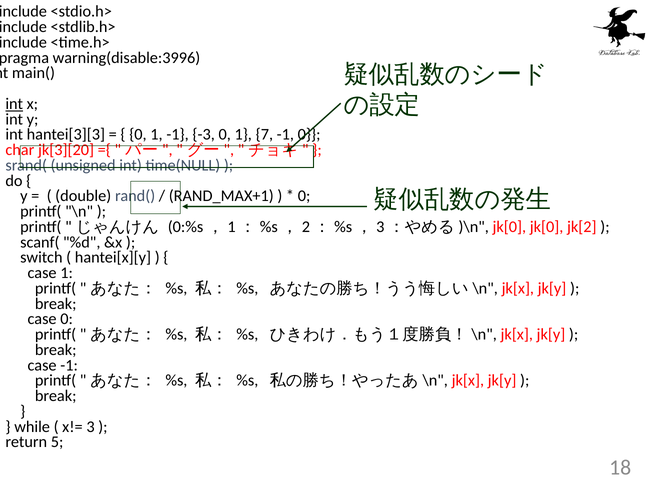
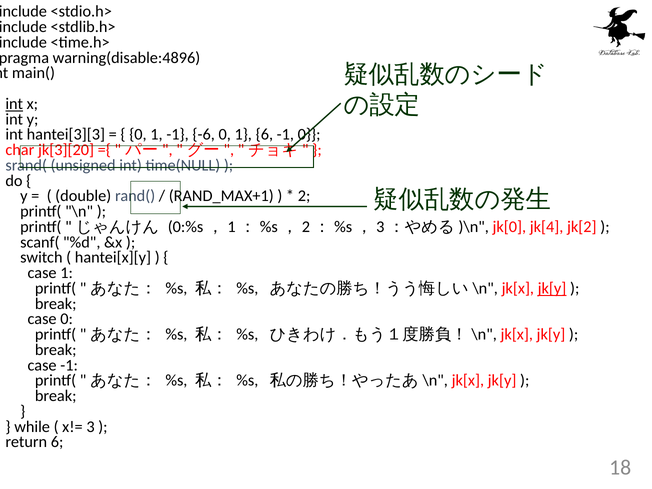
warning(disable:3996: warning(disable:3996 -> warning(disable:4896
-3: -3 -> -6
1 7: 7 -> 6
0 at (304, 196): 0 -> 2
jk[0 jk[0: jk[0 -> jk[4
jk[y at (552, 288) underline: none -> present
return 5: 5 -> 6
